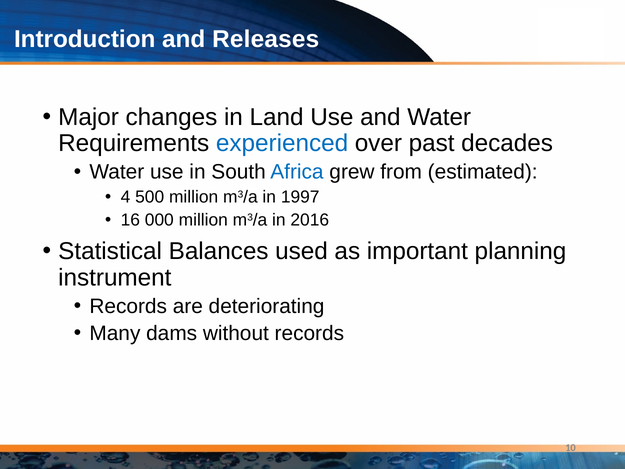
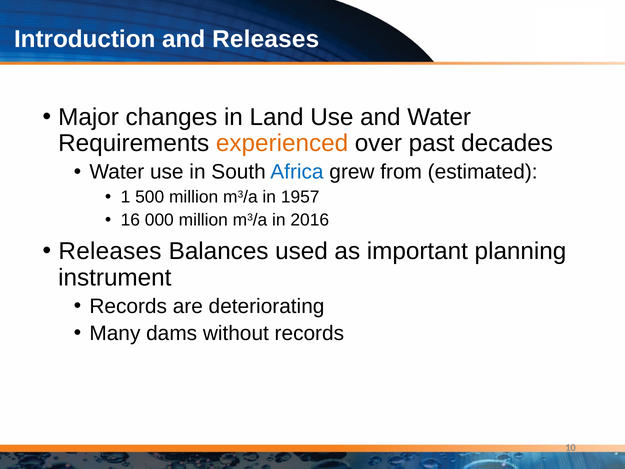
experienced colour: blue -> orange
4: 4 -> 1
1997: 1997 -> 1957
Statistical at (110, 251): Statistical -> Releases
